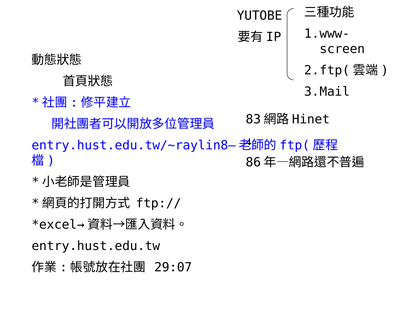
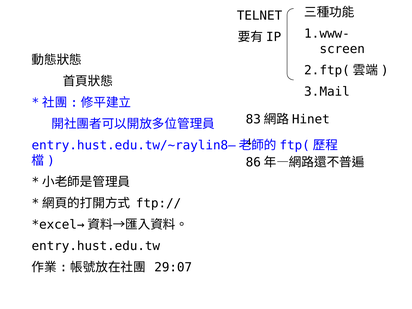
YUTOBE: YUTOBE -> TELNET
